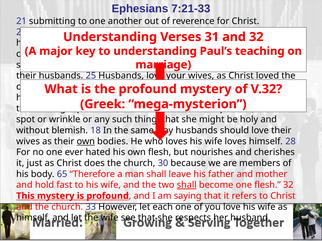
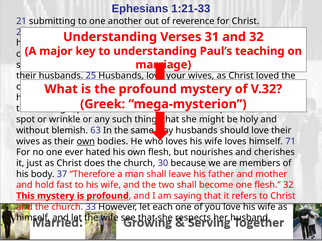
7:21-33: 7:21-33 -> 1:21-33
18: 18 -> 63
28: 28 -> 71
65: 65 -> 37
shall at (187, 185) underline: present -> none
